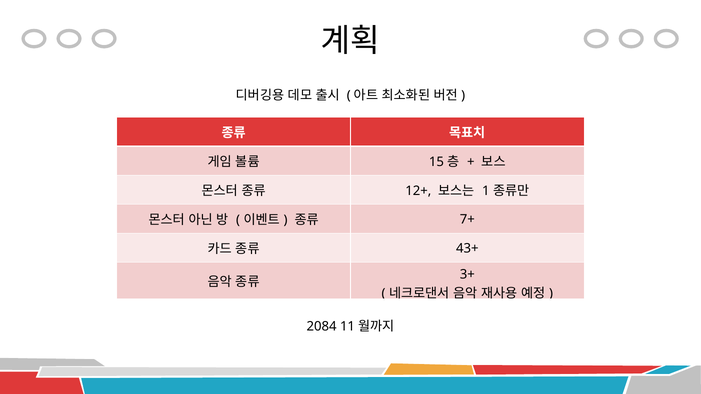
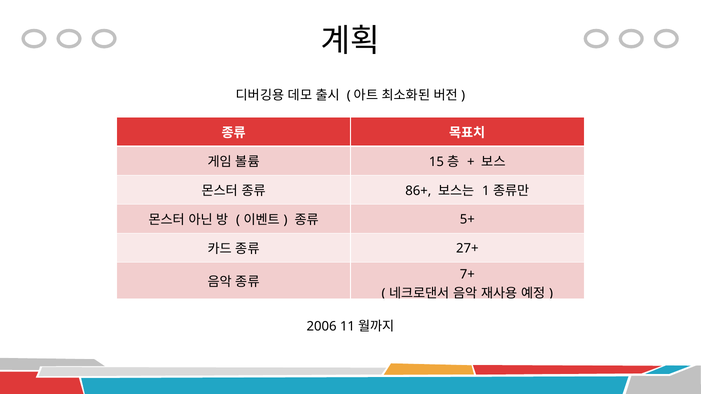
12+: 12+ -> 86+
7+: 7+ -> 5+
43+: 43+ -> 27+
3+: 3+ -> 7+
2084: 2084 -> 2006
